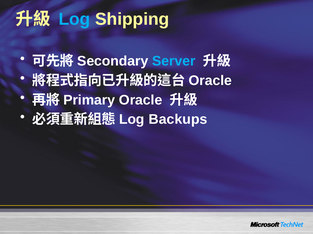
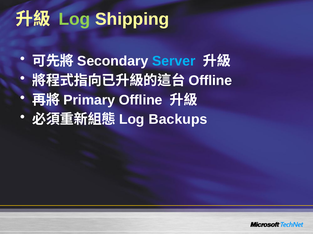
Log at (74, 19) colour: light blue -> light green
Oracle at (210, 81): Oracle -> Offline
Oracle at (141, 100): Oracle -> Offline
